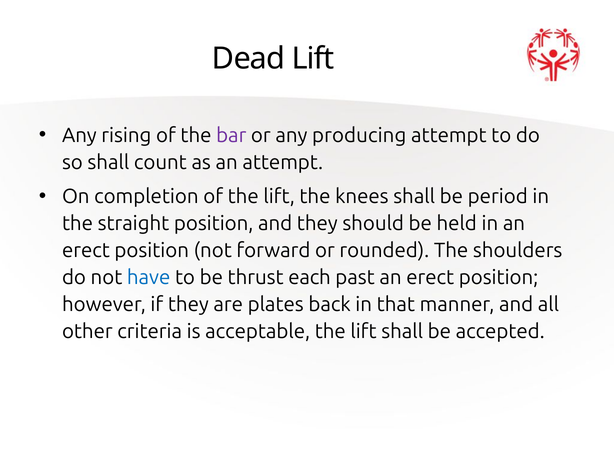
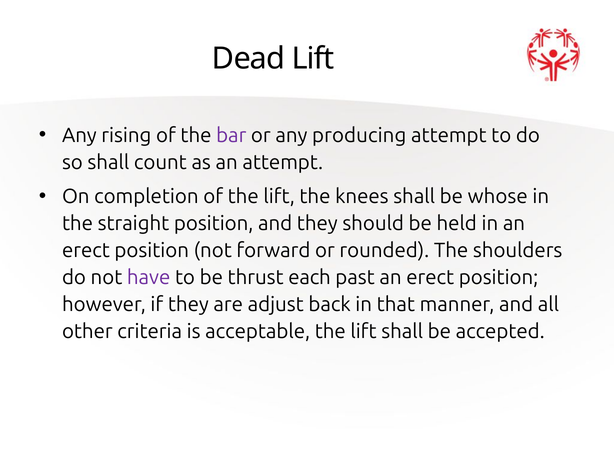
period: period -> whose
have colour: blue -> purple
plates: plates -> adjust
